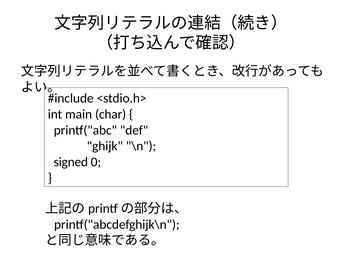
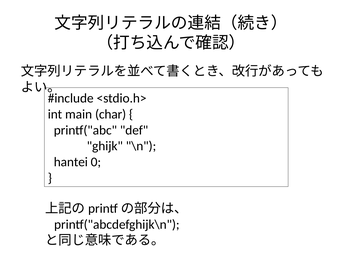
signed: signed -> hantei
